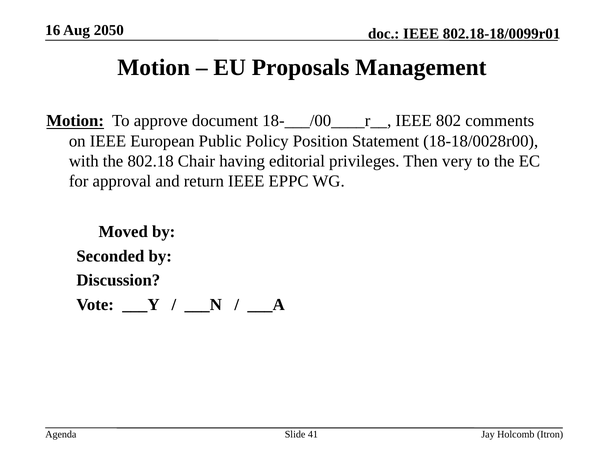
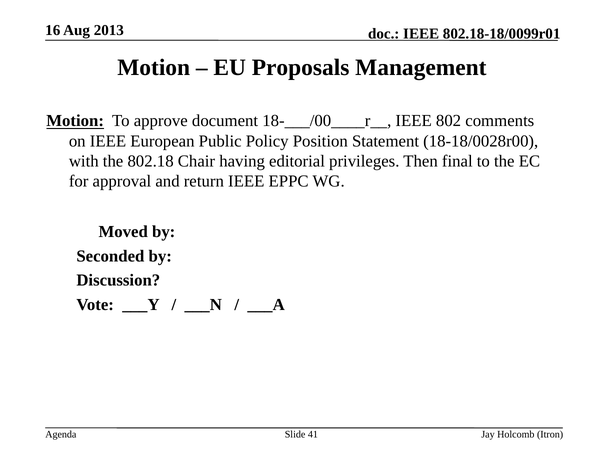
2050: 2050 -> 2013
very: very -> final
